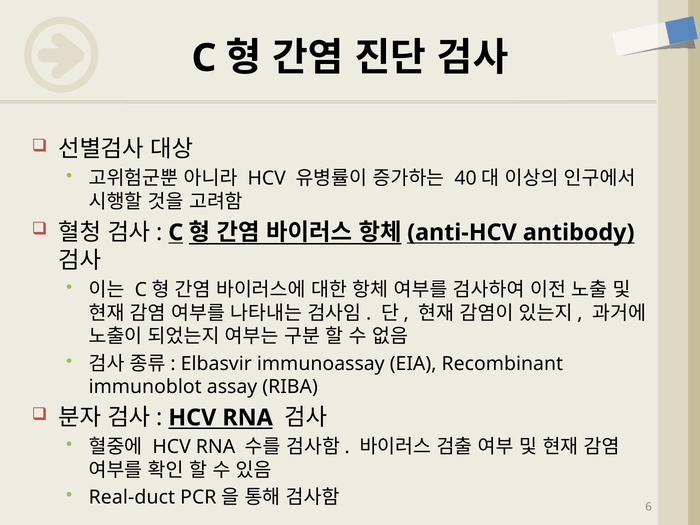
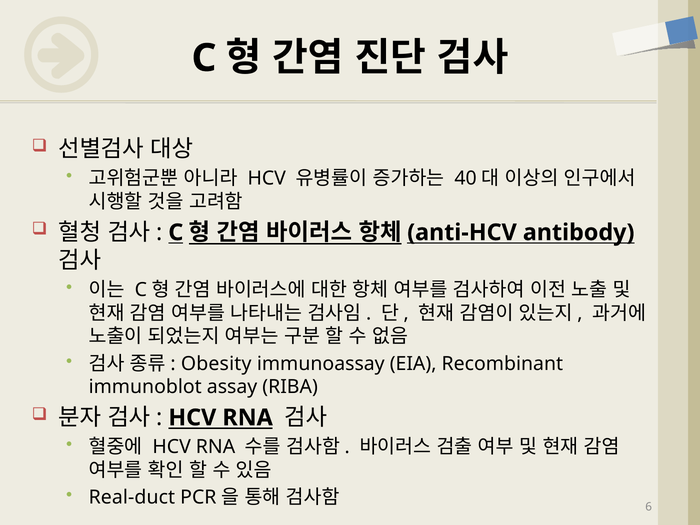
Elbasvir: Elbasvir -> Obesity
